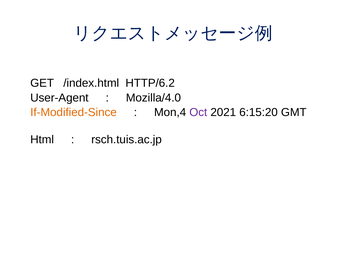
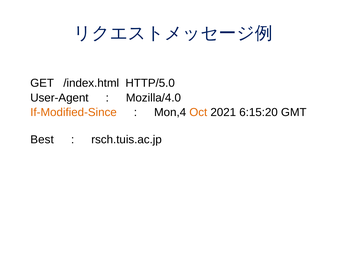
HTTP/6.2: HTTP/6.2 -> HTTP/5.0
Oct colour: purple -> orange
Html: Html -> Best
